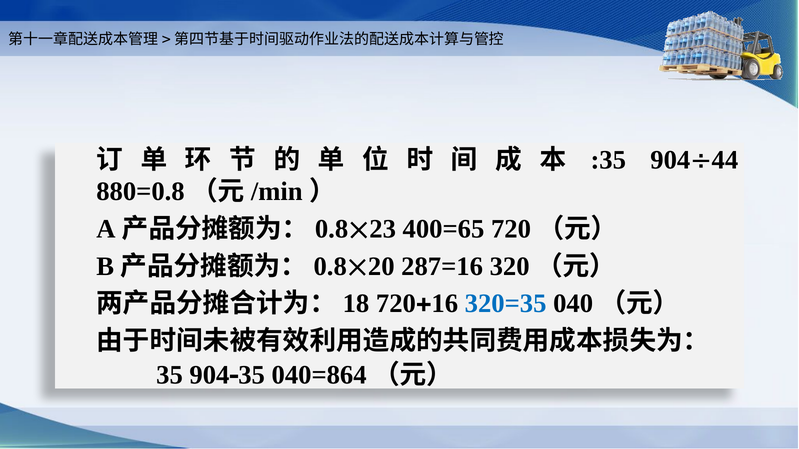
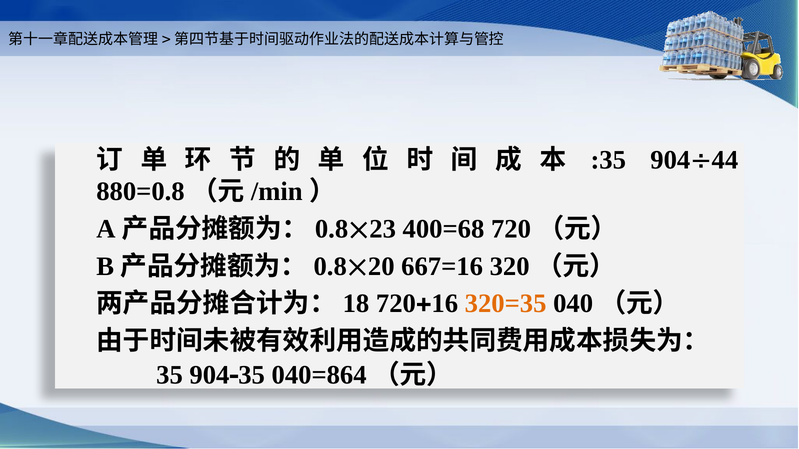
400=65: 400=65 -> 400=68
287=16: 287=16 -> 667=16
320=35 colour: blue -> orange
